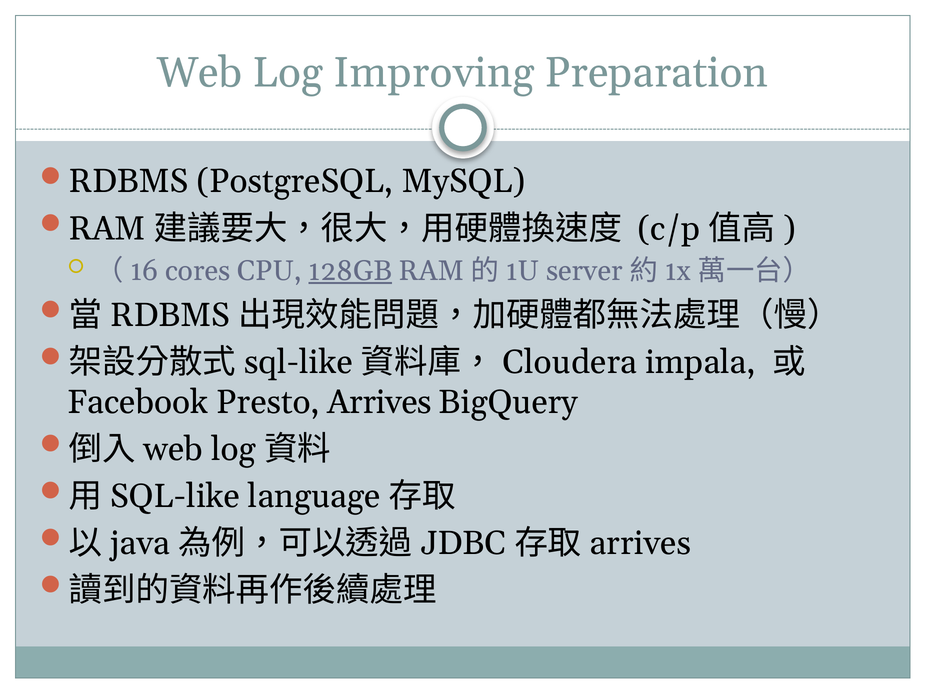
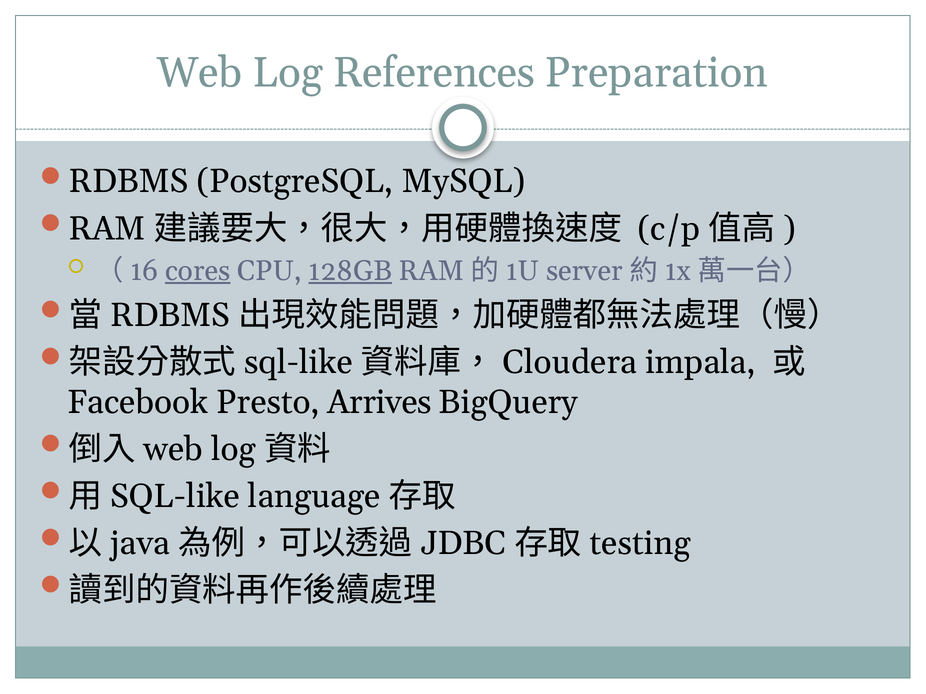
Improving: Improving -> References
cores underline: none -> present
arrives at (640, 544): arrives -> testing
